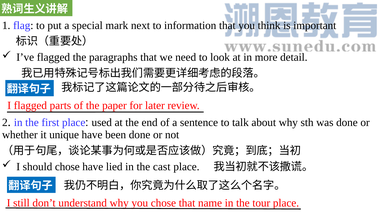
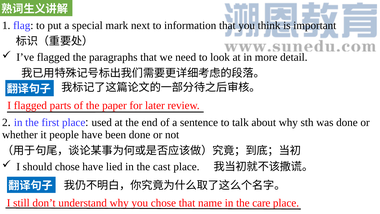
unique: unique -> people
tour: tour -> care
